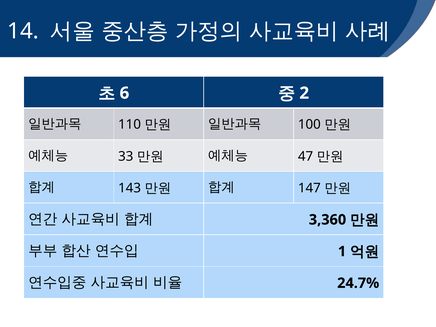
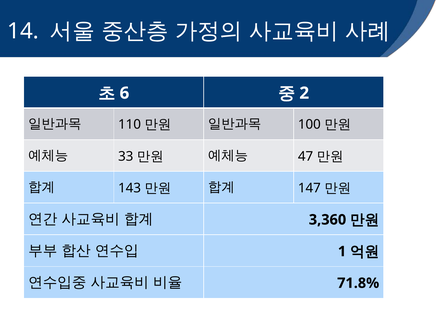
24.7%: 24.7% -> 71.8%
